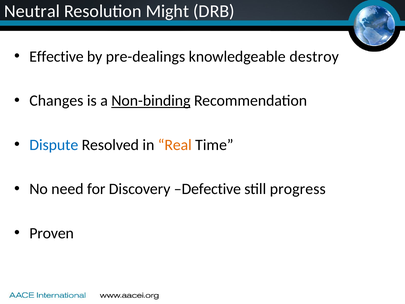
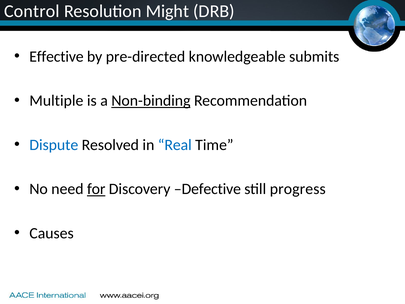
Neutral: Neutral -> Control
pre-dealings: pre-dealings -> pre-directed
destroy: destroy -> submits
Changes: Changes -> Multiple
Real colour: orange -> blue
for underline: none -> present
Proven: Proven -> Causes
